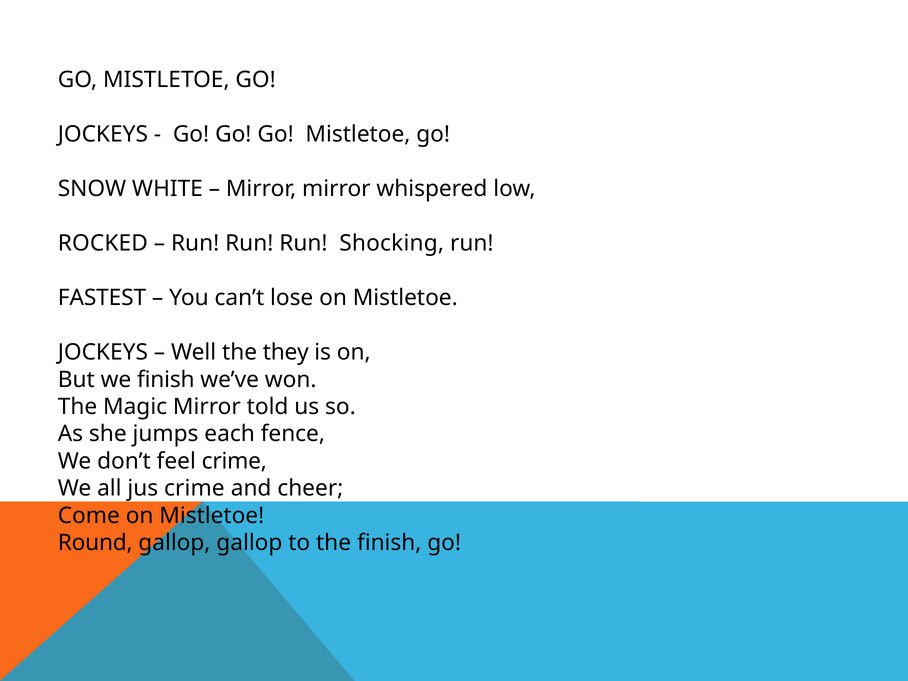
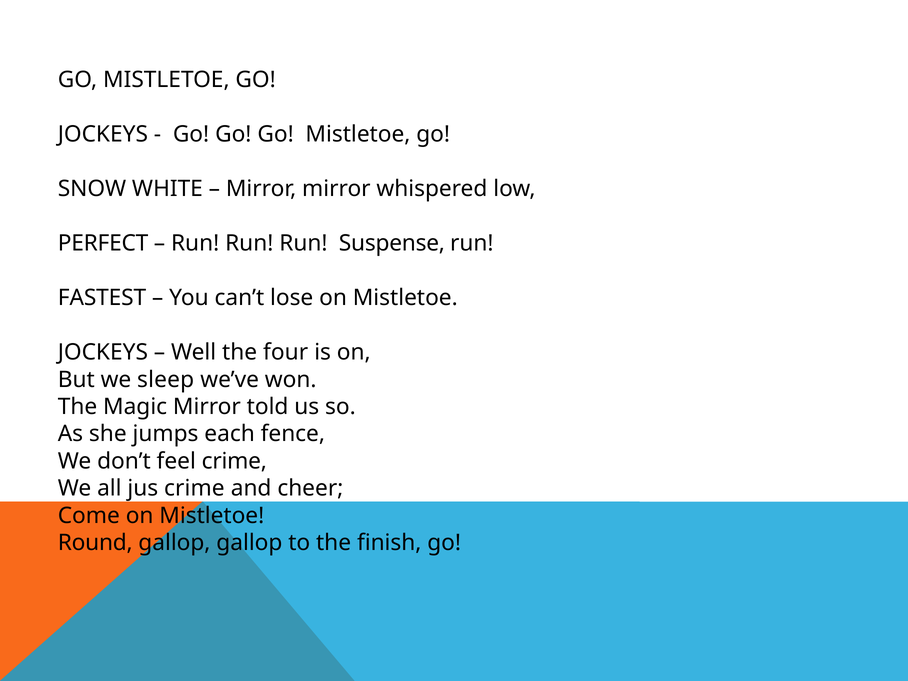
ROCKED: ROCKED -> PERFECT
Shocking: Shocking -> Suspense
they: they -> four
we finish: finish -> sleep
